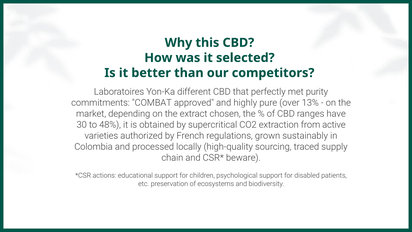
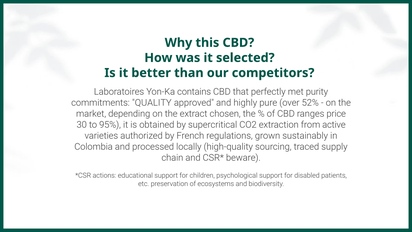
different: different -> contains
COMBAT: COMBAT -> QUALITY
13%: 13% -> 52%
have: have -> price
48%: 48% -> 95%
